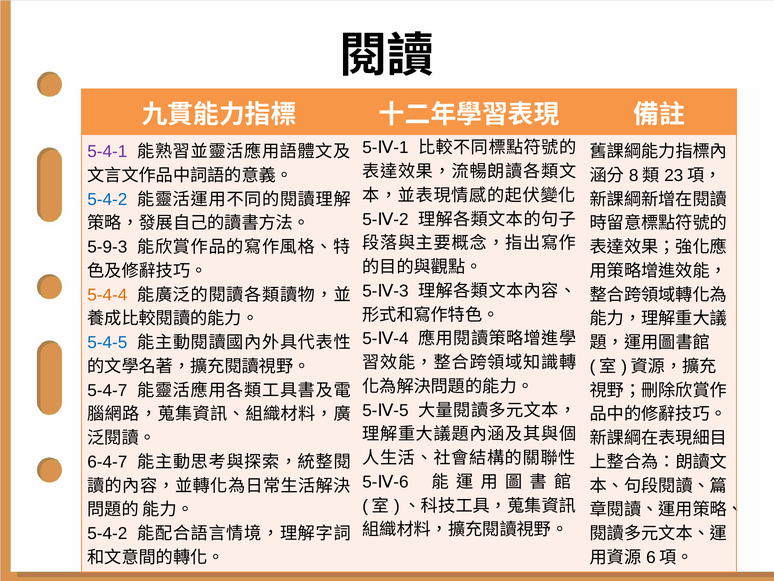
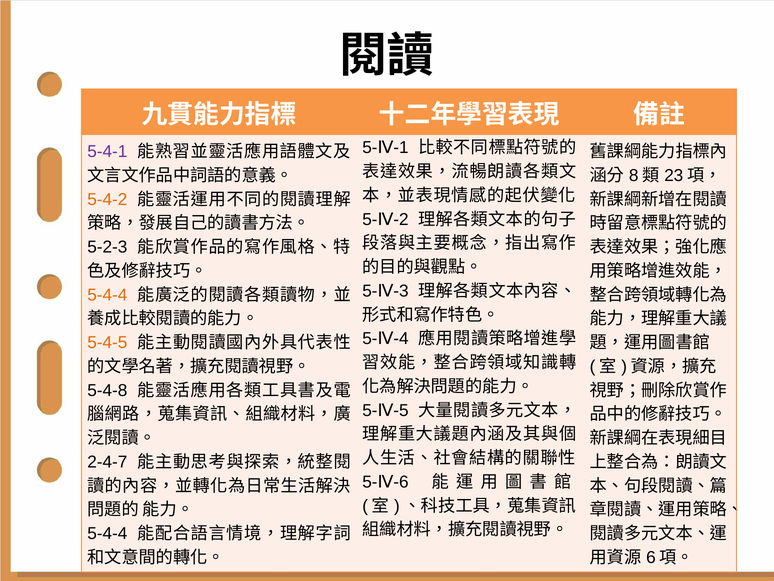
5-4-2 at (107, 199) colour: blue -> orange
5-9-3: 5-9-3 -> 5-2-3
5-4-5 colour: blue -> orange
5-4-7: 5-4-7 -> 5-4-8
6-4-7: 6-4-7 -> 2-4-7
5-4-2 at (107, 533): 5-4-2 -> 5-4-4
